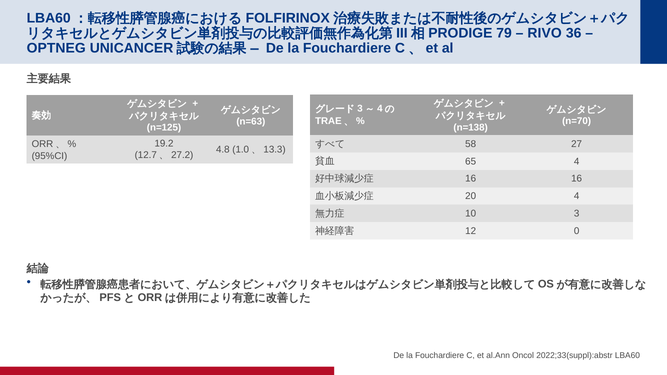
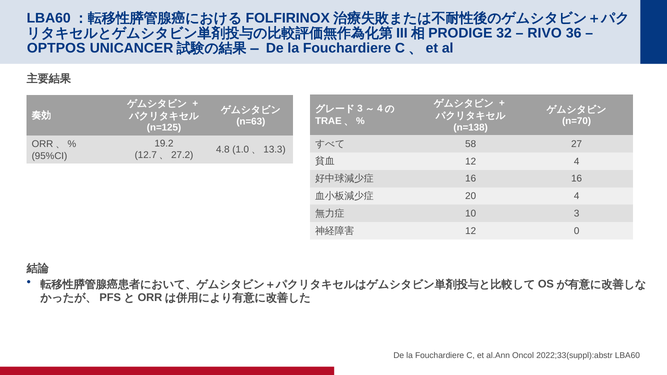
79: 79 -> 32
OPTNEG: OPTNEG -> OPTPOS
65 at (471, 161): 65 -> 12
